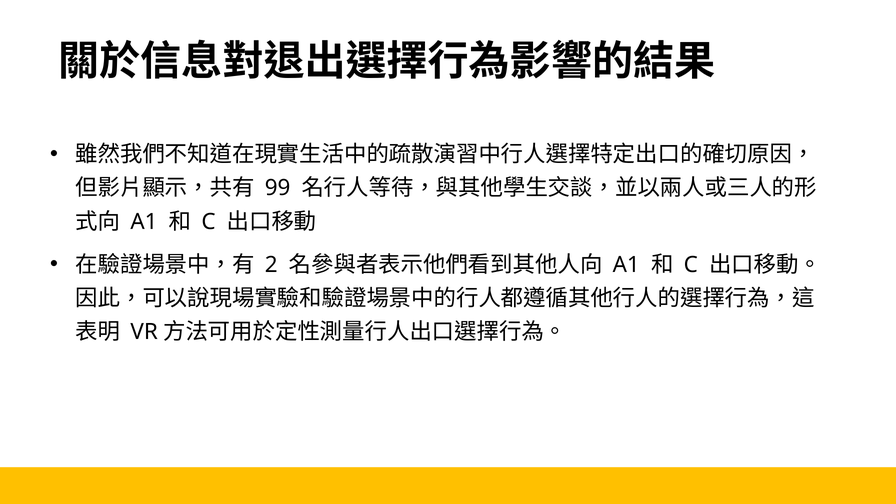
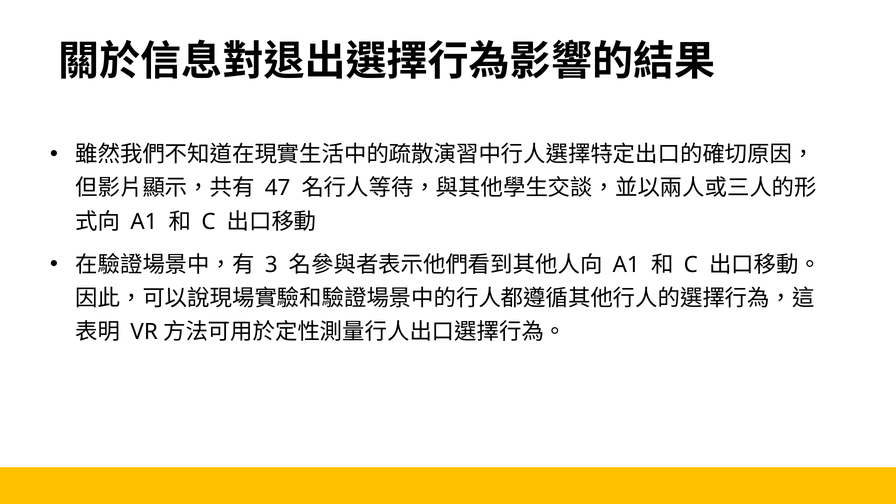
99: 99 -> 47
2: 2 -> 3
